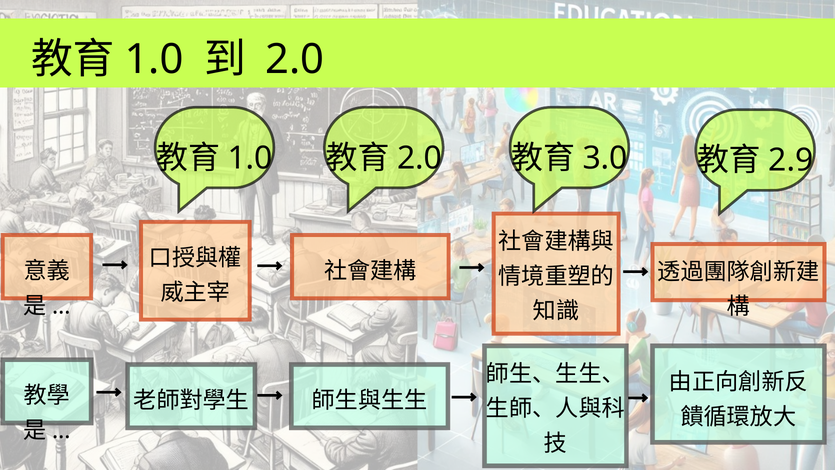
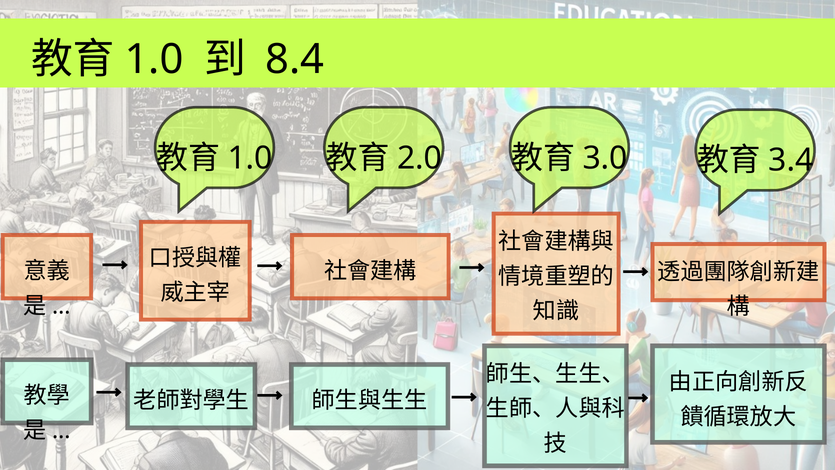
2.0 at (295, 60): 2.0 -> 8.4
2.9: 2.9 -> 3.4
